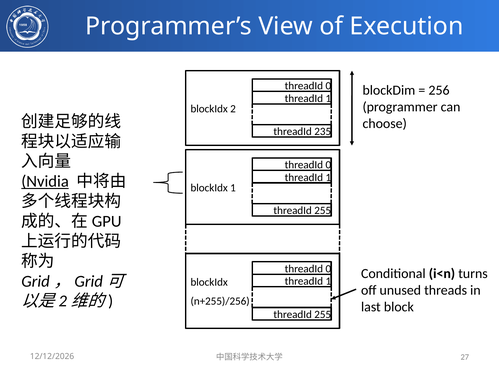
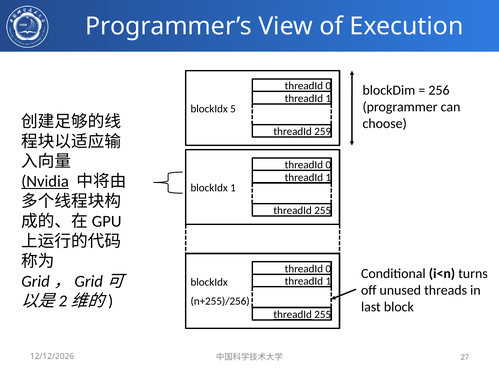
2: 2 -> 5
235: 235 -> 259
threadId at (293, 315) underline: none -> present
